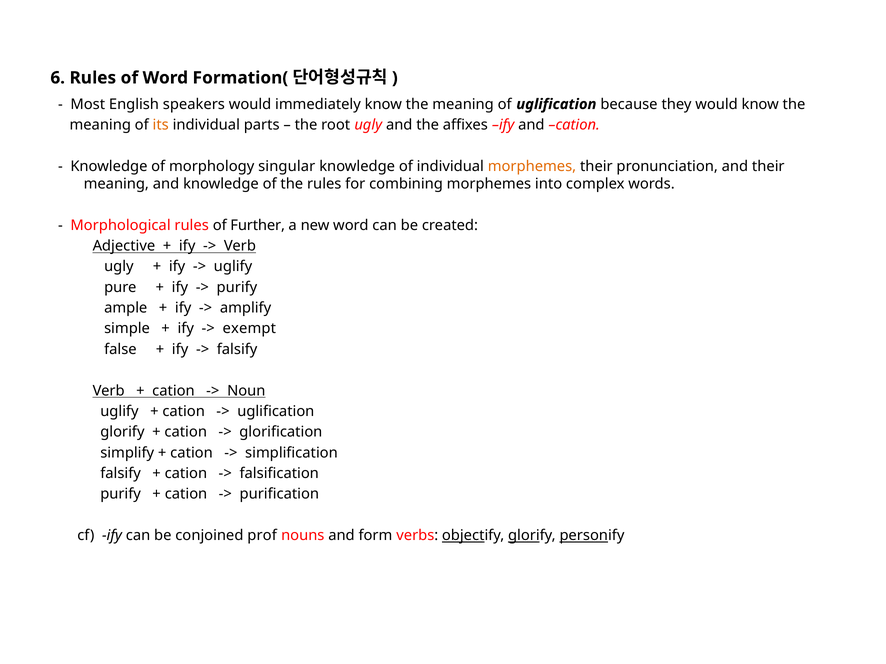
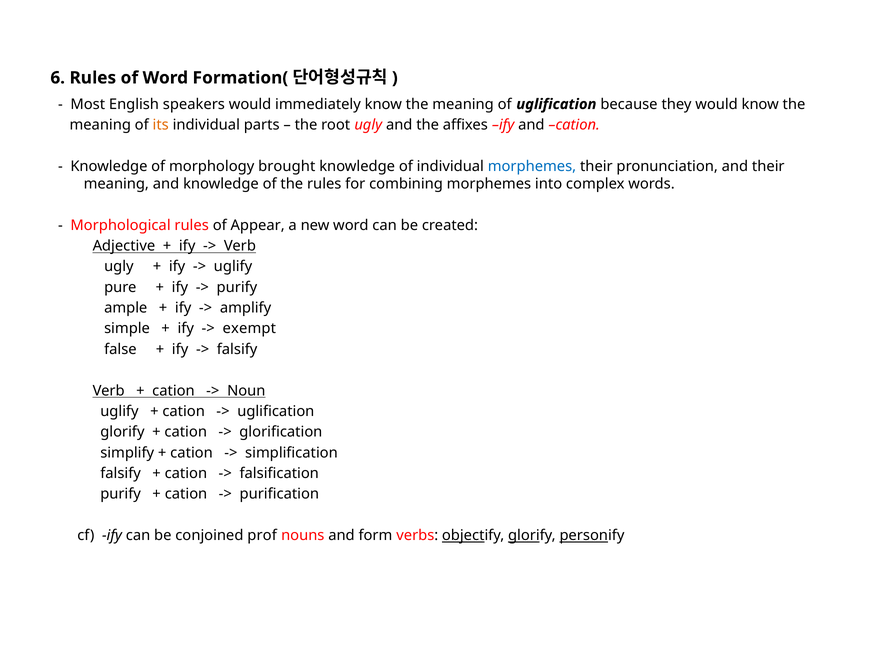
singular: singular -> brought
morphemes at (532, 166) colour: orange -> blue
Further: Further -> Appear
